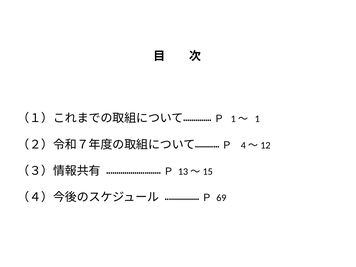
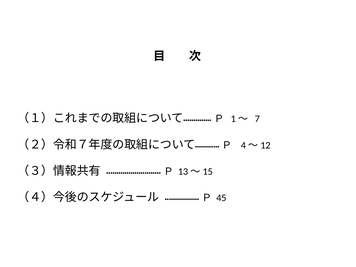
1: 1 -> 7
69: 69 -> 45
